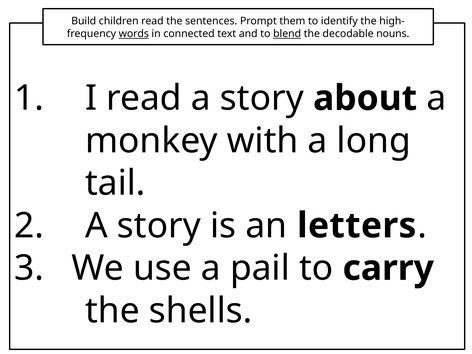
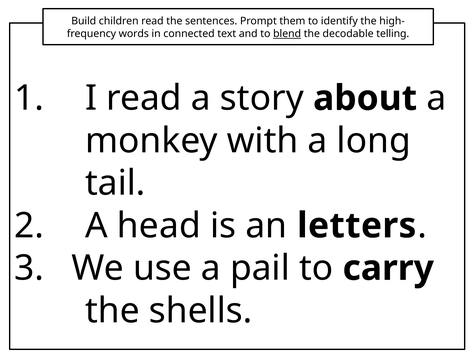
words underline: present -> none
nouns: nouns -> telling
story at (159, 226): story -> head
